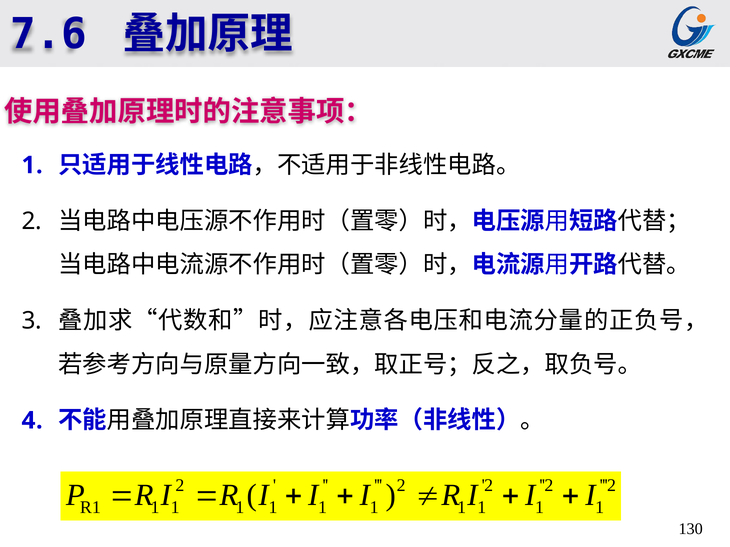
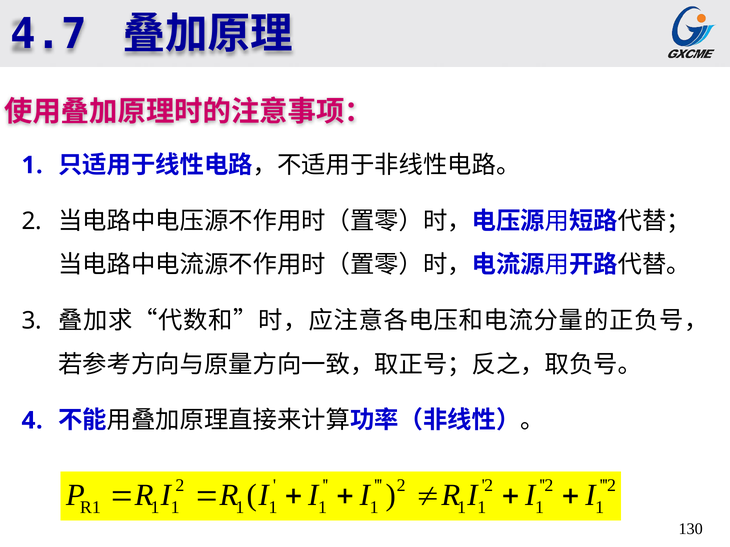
7.6: 7.6 -> 4.7
